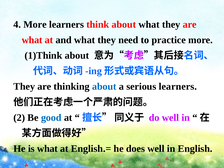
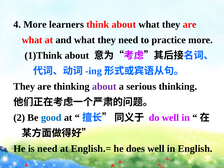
about at (104, 87) colour: blue -> purple
serious learners: learners -> thinking
is what: what -> need
